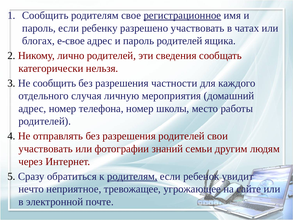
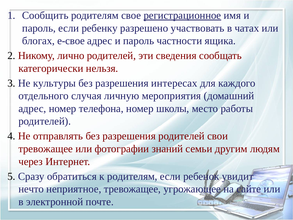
пароль родителей: родителей -> частности
Не сообщить: сообщить -> культуры
частности: частности -> интересах
участвовать at (46, 149): участвовать -> тревожащее
родителям at (132, 176) underline: present -> none
